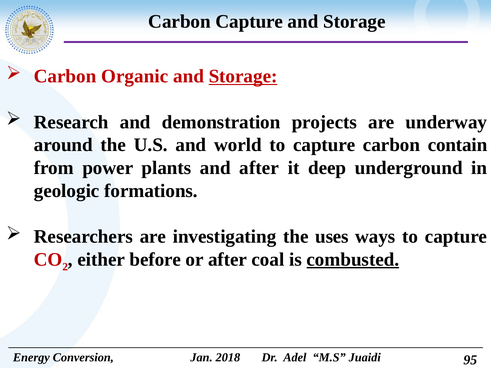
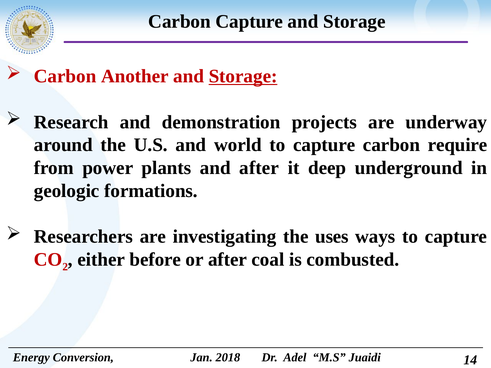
Organic: Organic -> Another
contain: contain -> require
combusted underline: present -> none
95: 95 -> 14
